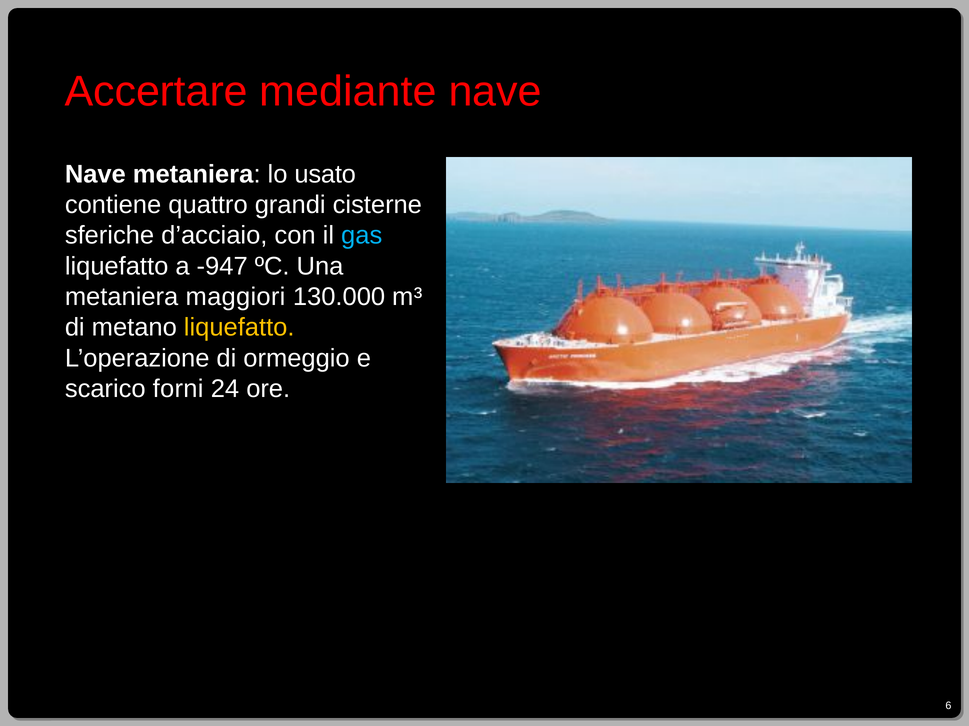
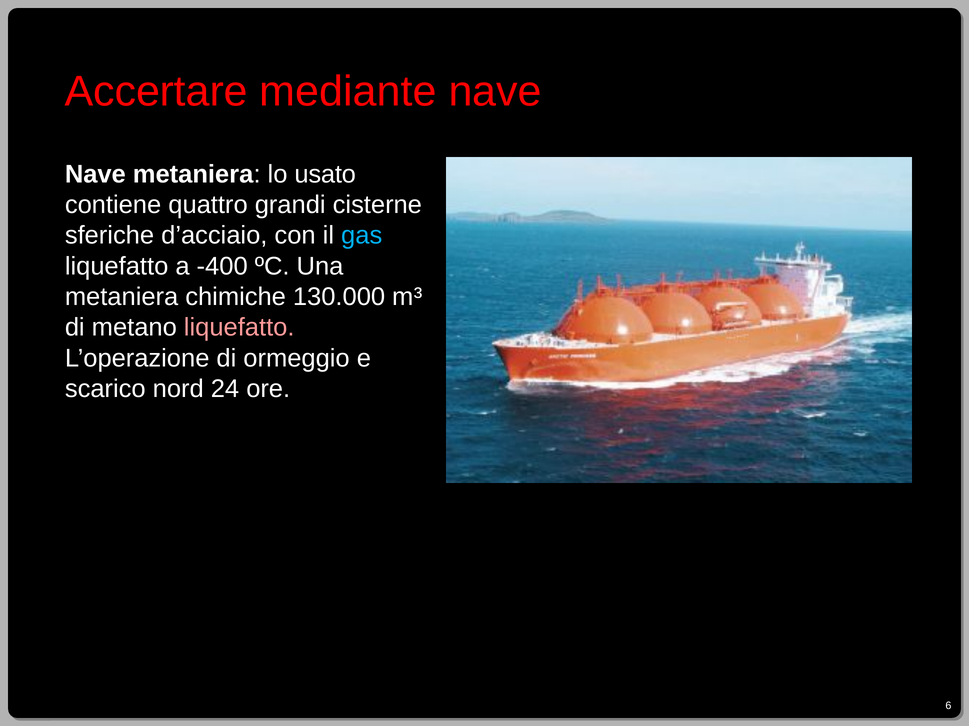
-947: -947 -> -400
maggiori: maggiori -> chimiche
liquefatto at (239, 328) colour: yellow -> pink
forni: forni -> nord
